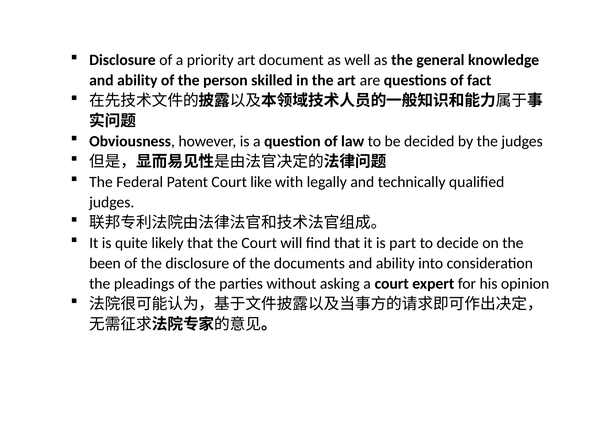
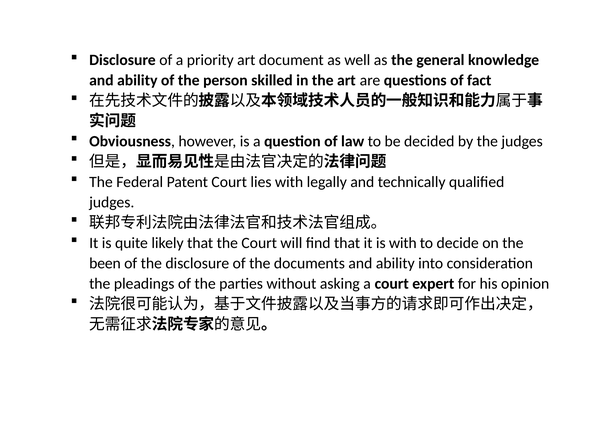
like: like -> lies
is part: part -> with
